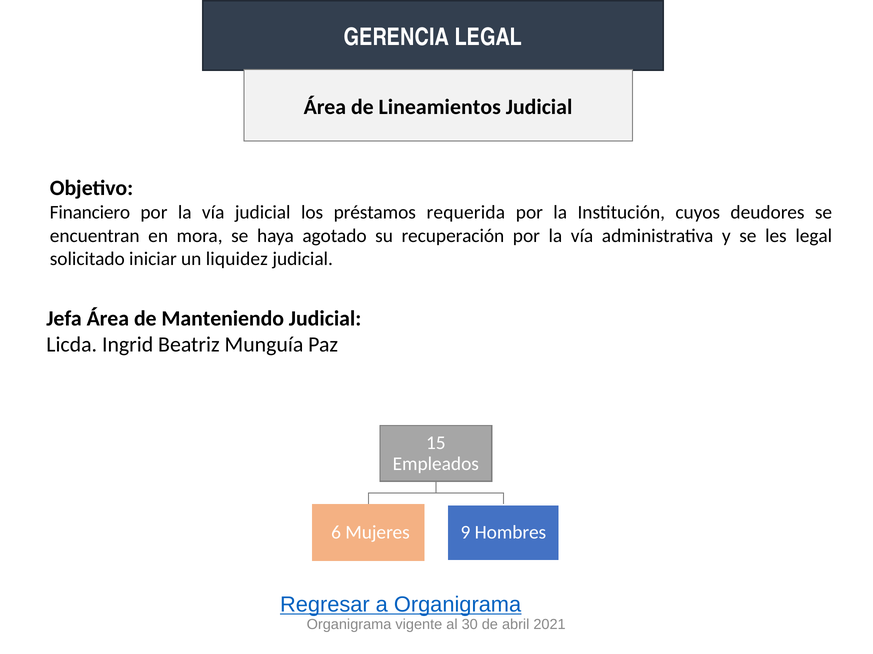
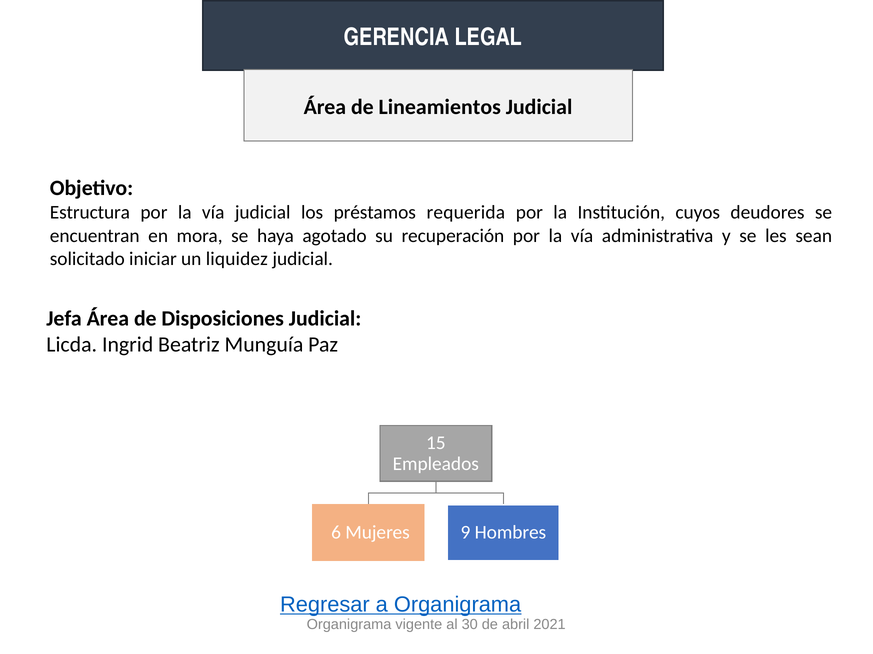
Financiero: Financiero -> Estructura
les legal: legal -> sean
Manteniendo: Manteniendo -> Disposiciones
